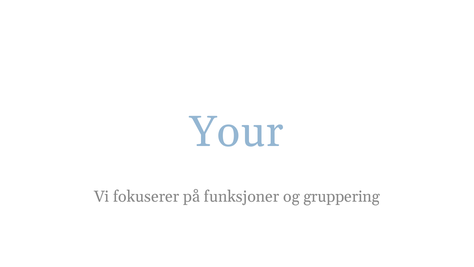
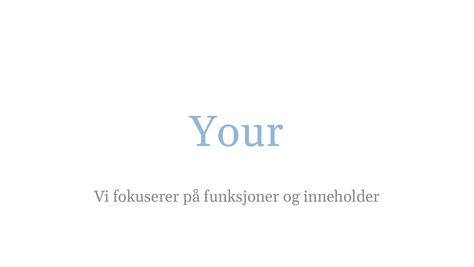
gruppering: gruppering -> inneholder
